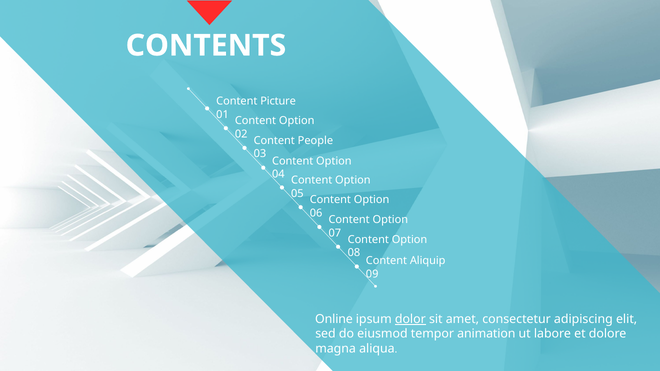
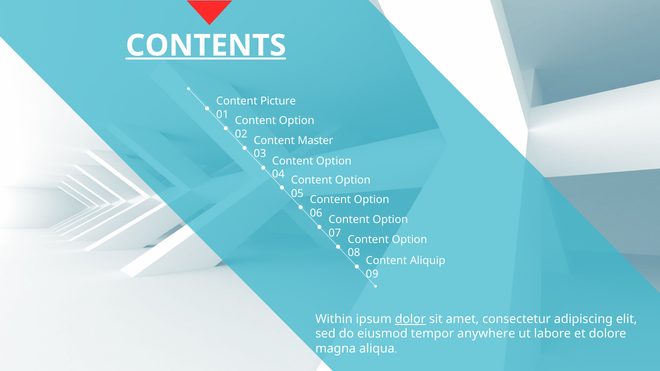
CONTENTS underline: none -> present
People: People -> Master
Online: Online -> Within
animation: animation -> anywhere
